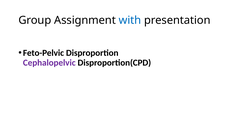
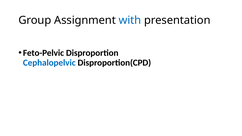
Cephalopelvic colour: purple -> blue
